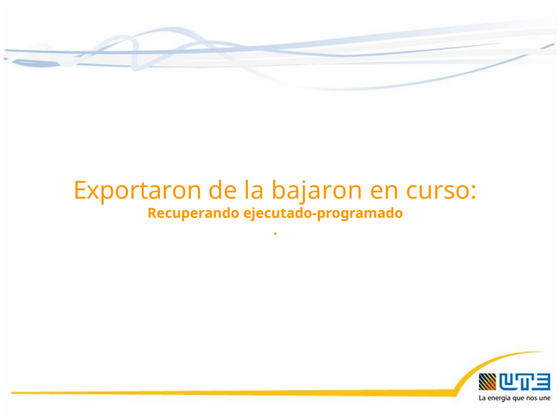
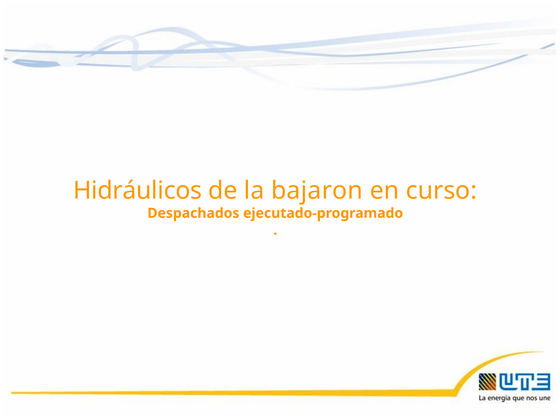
Exportaron: Exportaron -> Hidráulicos
Recuperando: Recuperando -> Despachados
